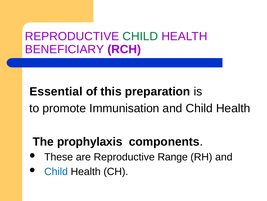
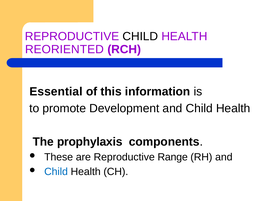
CHILD at (140, 36) colour: green -> black
BENEFICIARY: BENEFICIARY -> REORIENTED
preparation: preparation -> information
Immunisation: Immunisation -> Development
